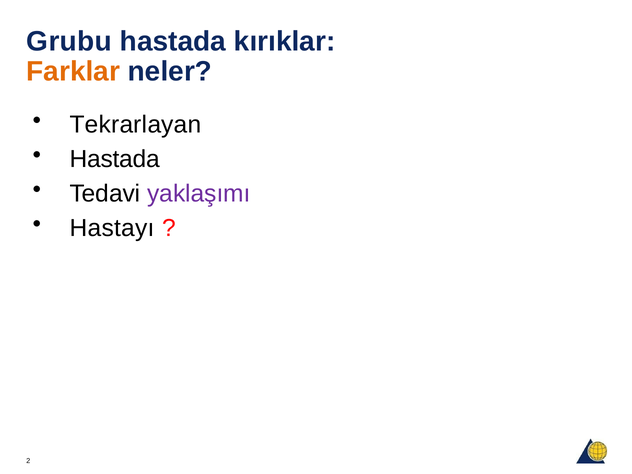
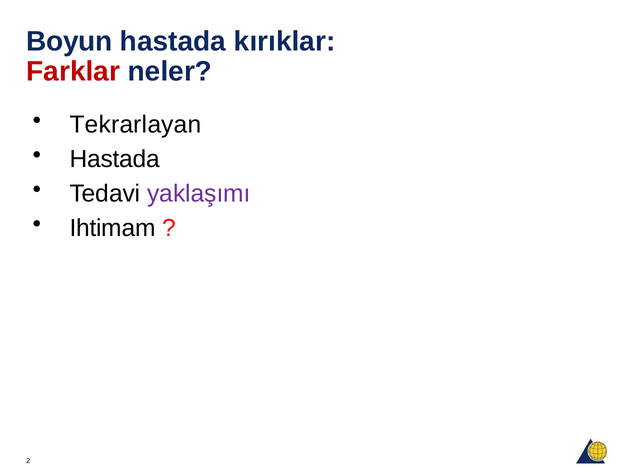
Grubu: Grubu -> Boyun
Farklar colour: orange -> red
Hastayı: Hastayı -> Ihtimam
